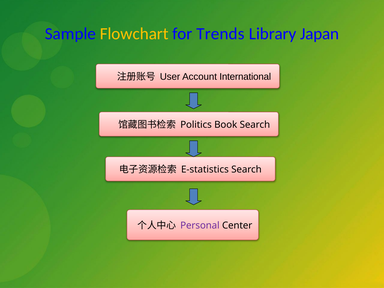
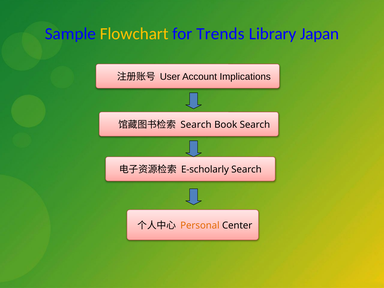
International: International -> Implications
Politics at (196, 125): Politics -> Search
E-statistics: E-statistics -> E-scholarly
Personal colour: purple -> orange
